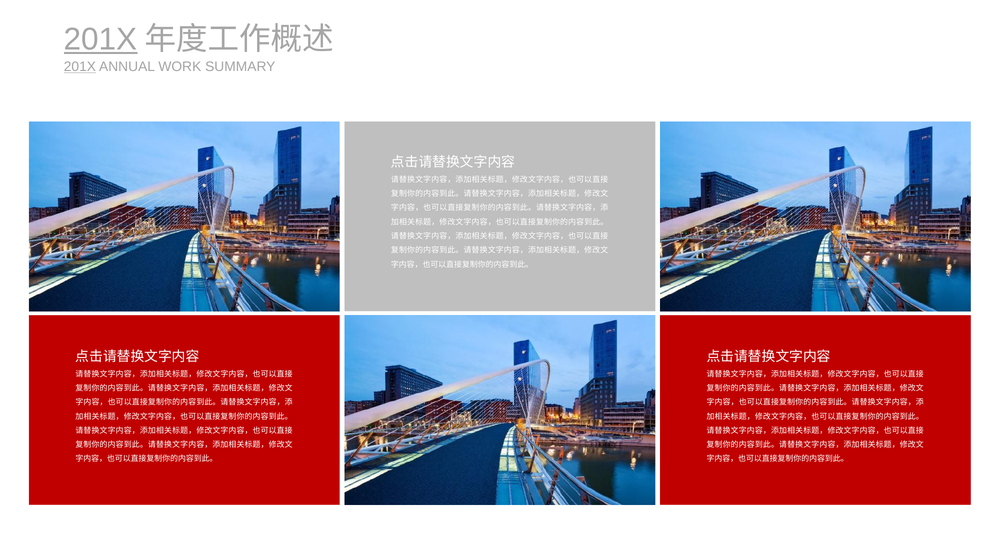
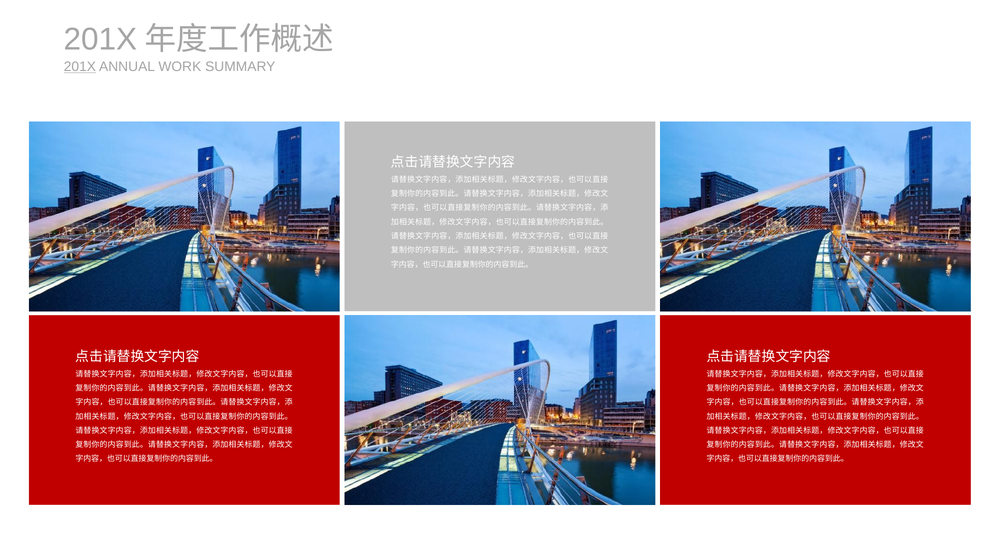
201X at (101, 39) underline: present -> none
